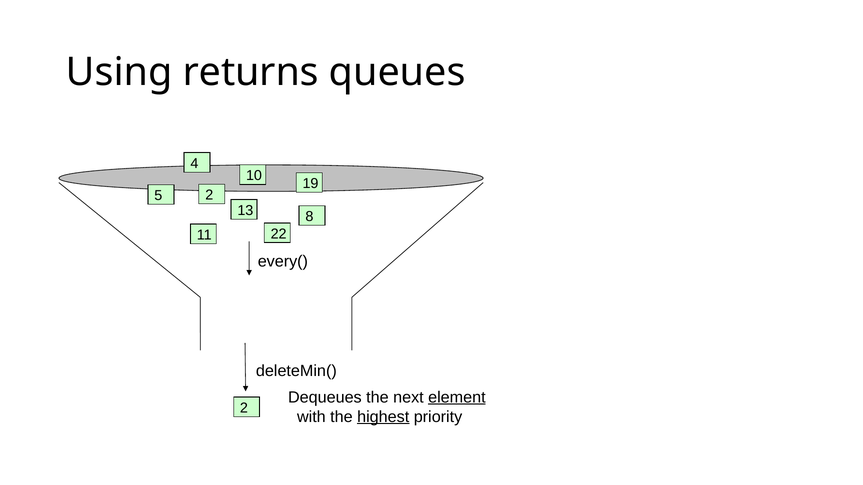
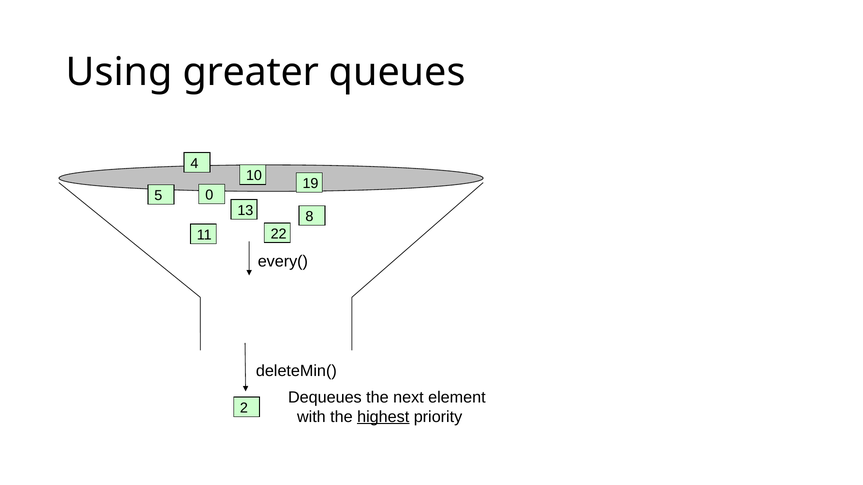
returns: returns -> greater
5 2: 2 -> 0
element underline: present -> none
